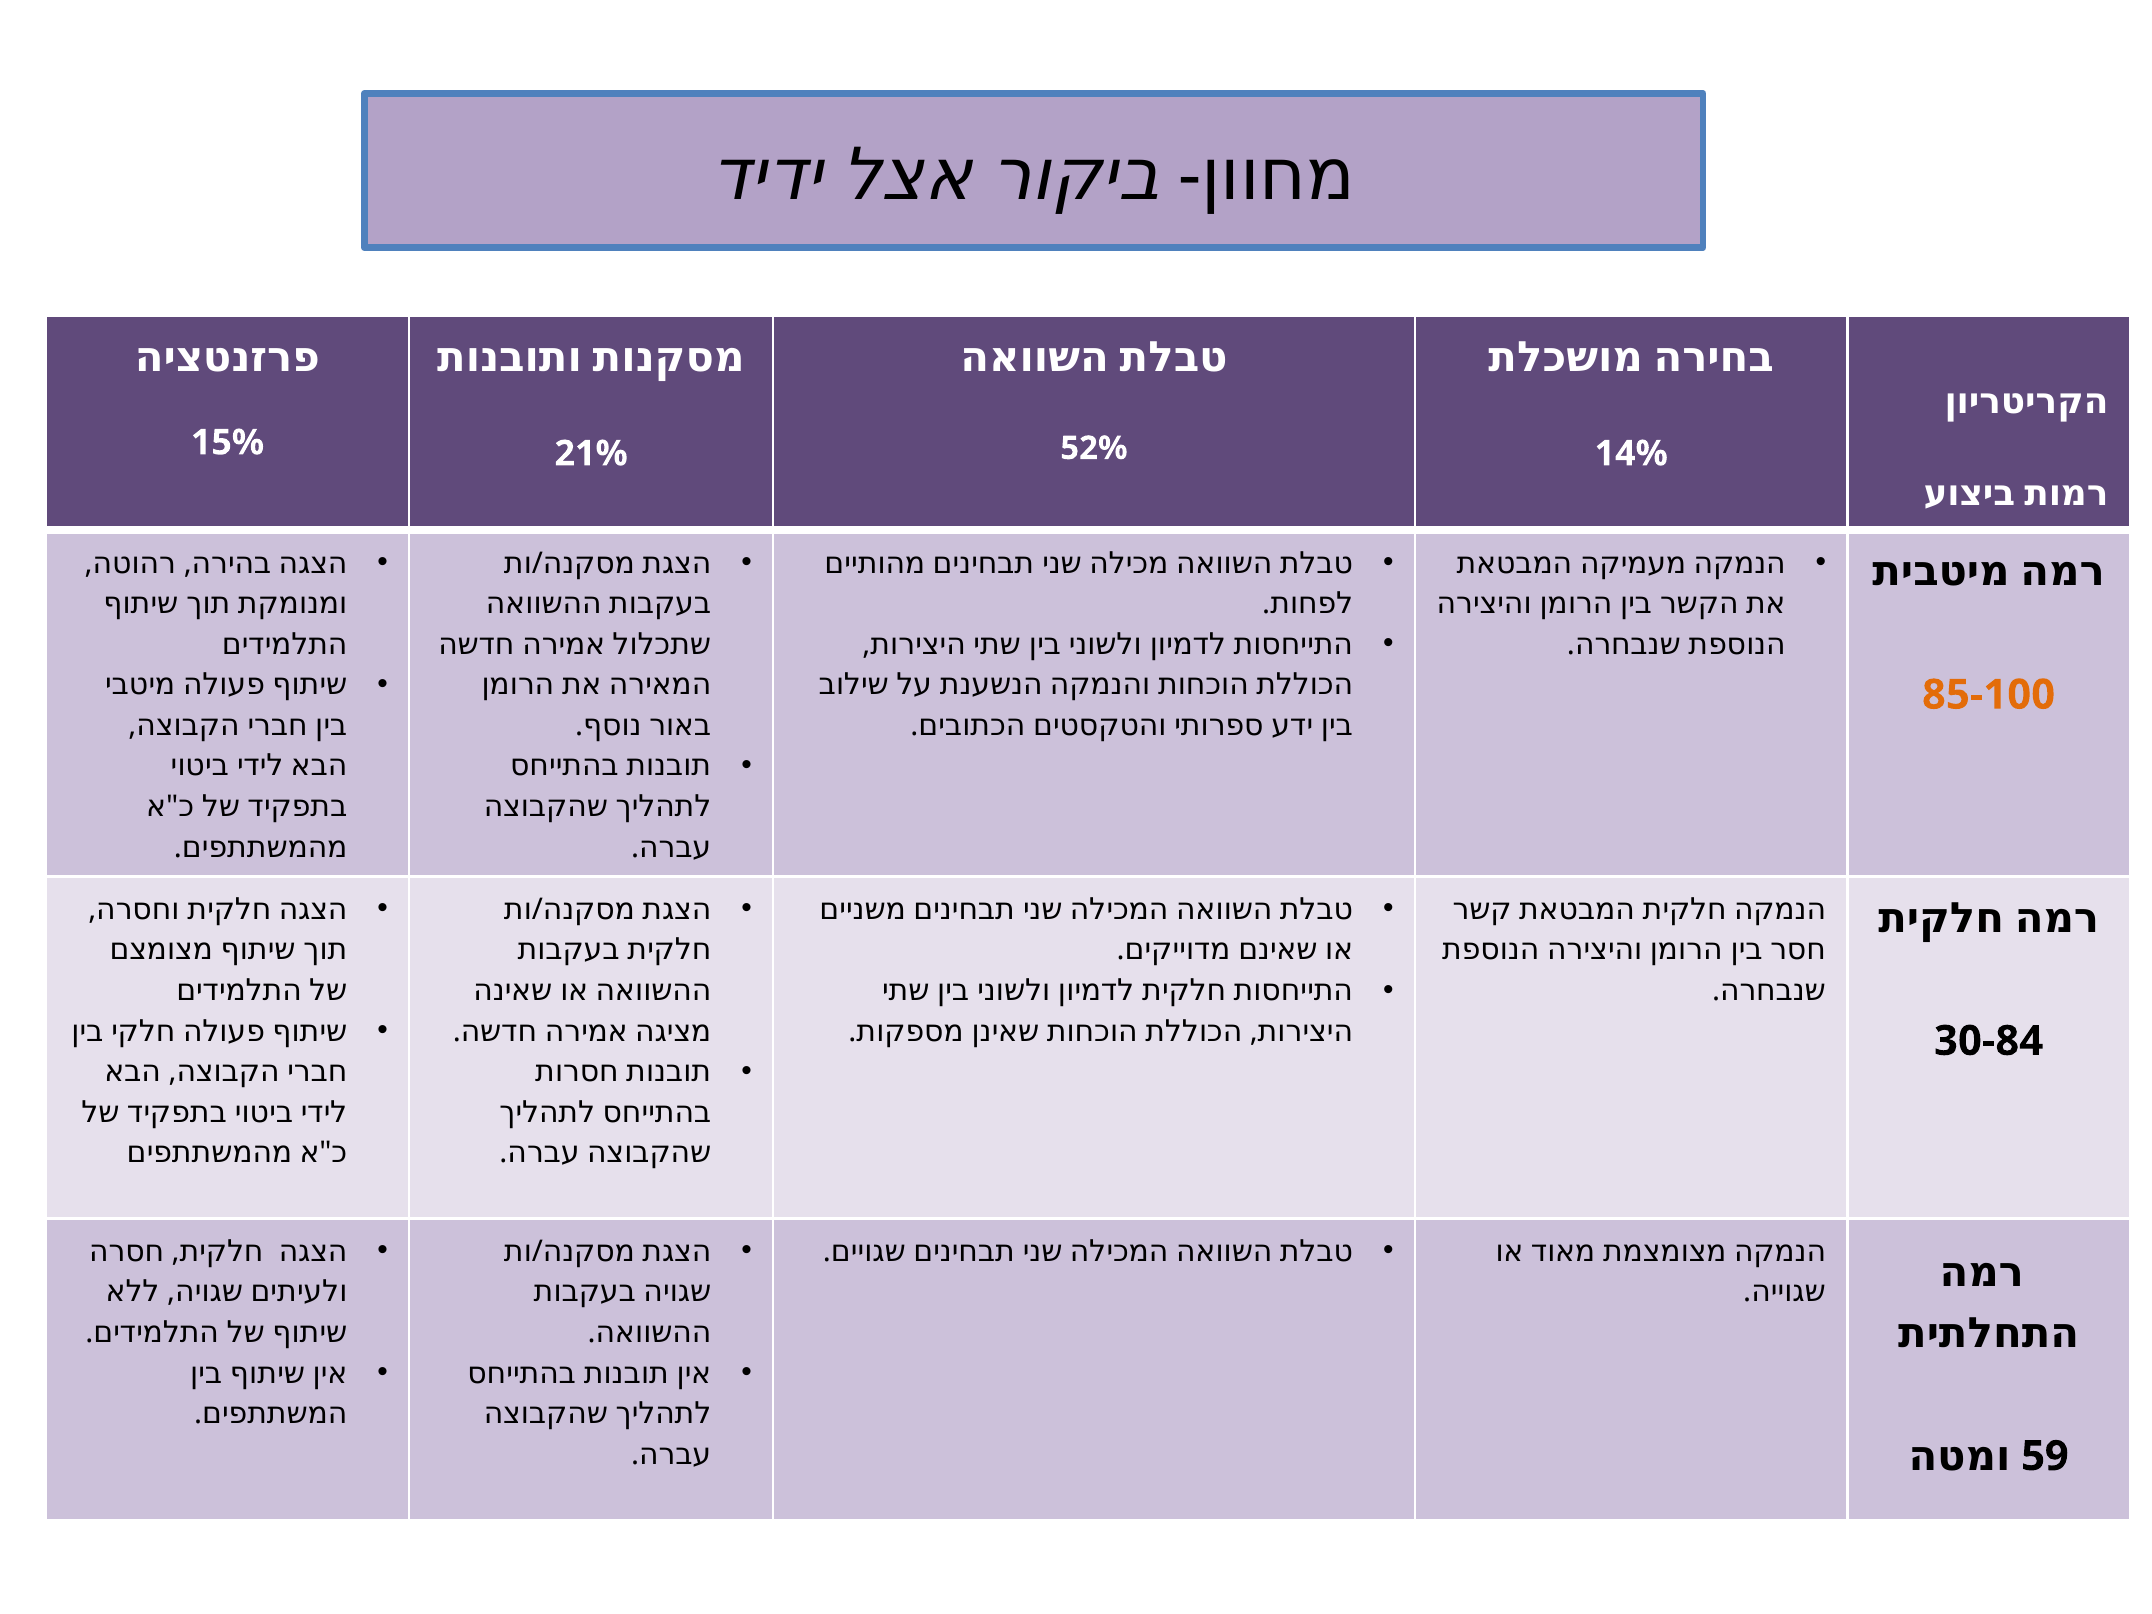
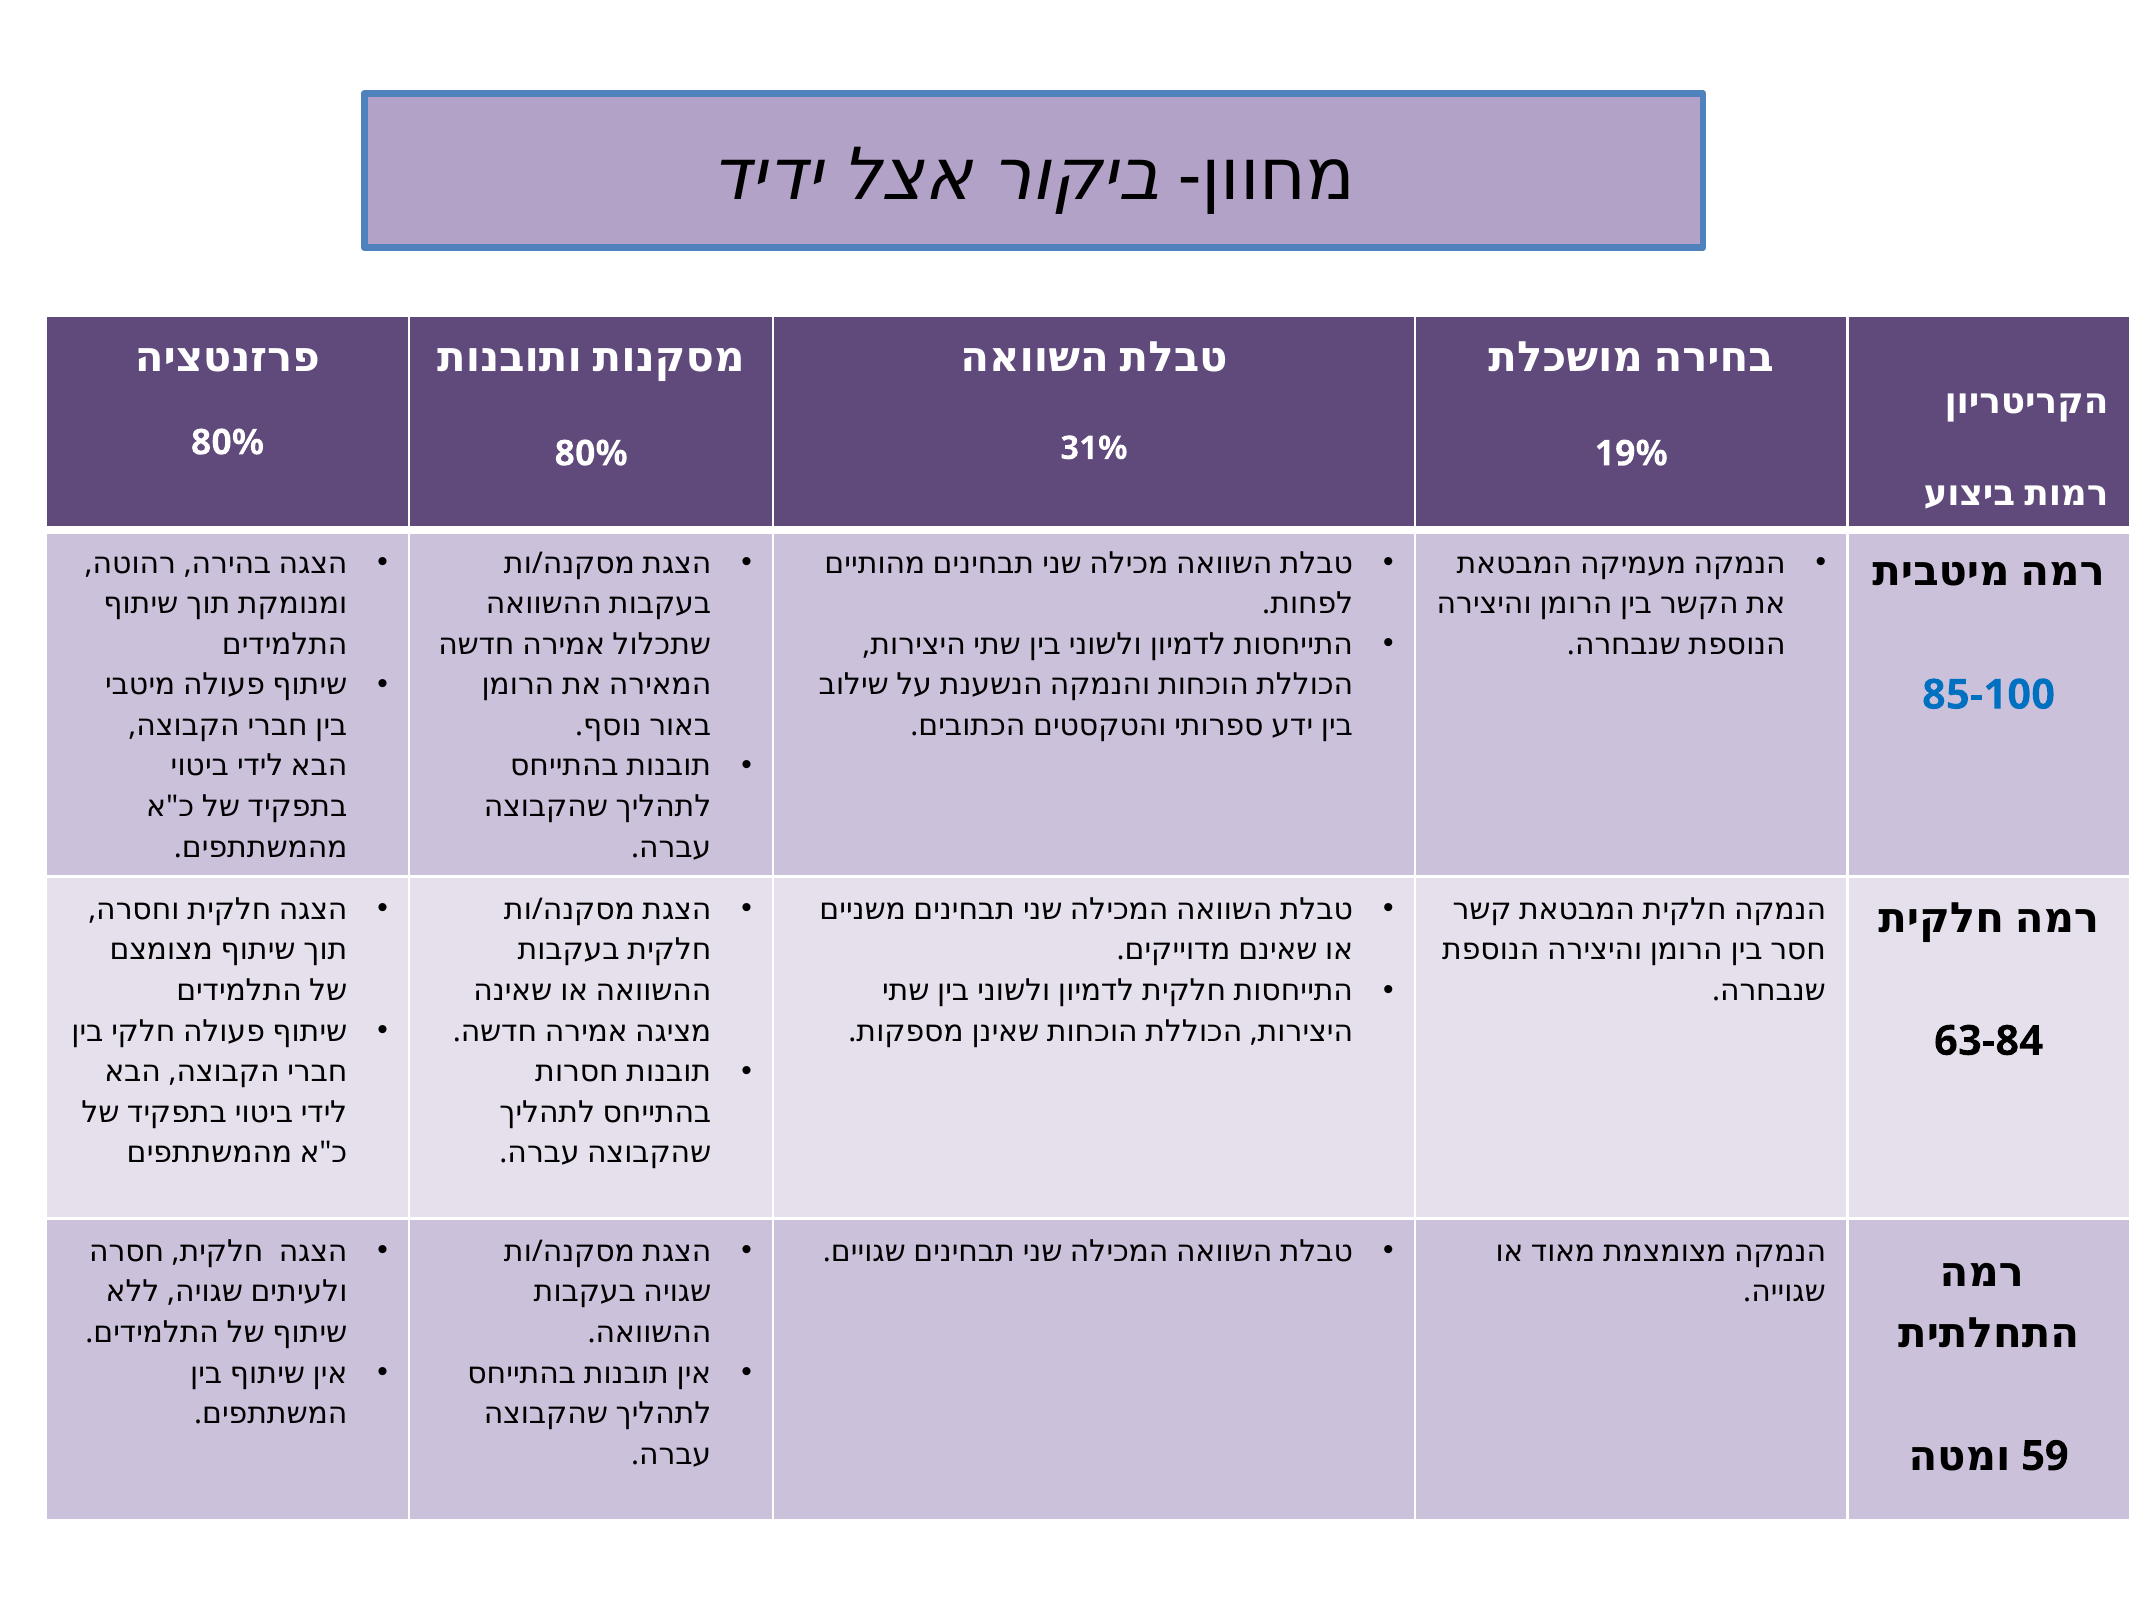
15% at (228, 443): 15% -> 80%
52%: 52% -> 31%
21% at (591, 454): 21% -> 80%
14%: 14% -> 19%
85-100 colour: orange -> blue
30-84: 30-84 -> 63-84
